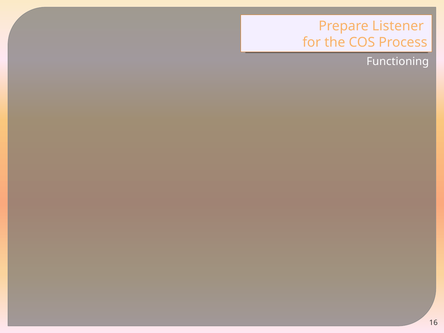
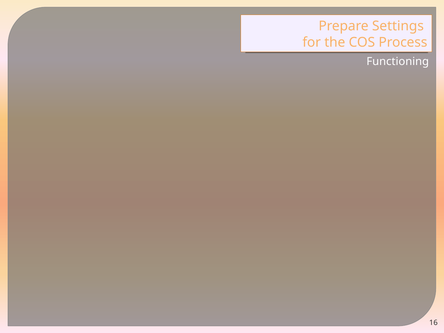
Listener: Listener -> Settings
